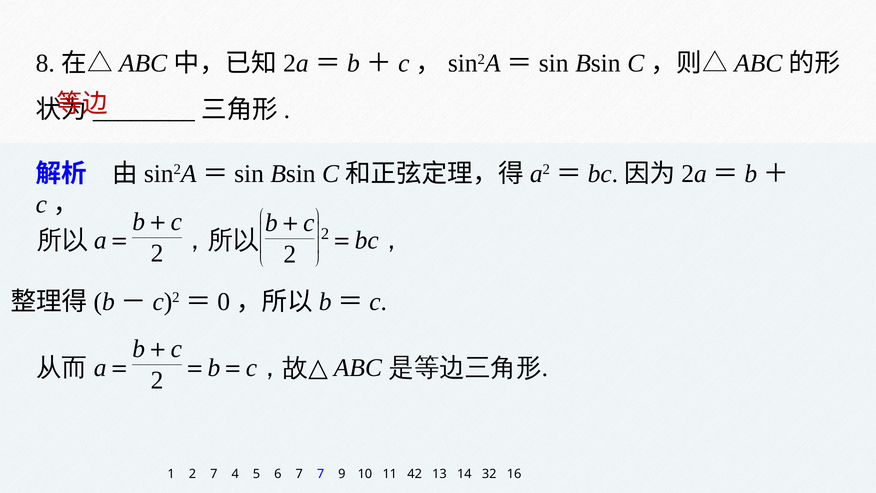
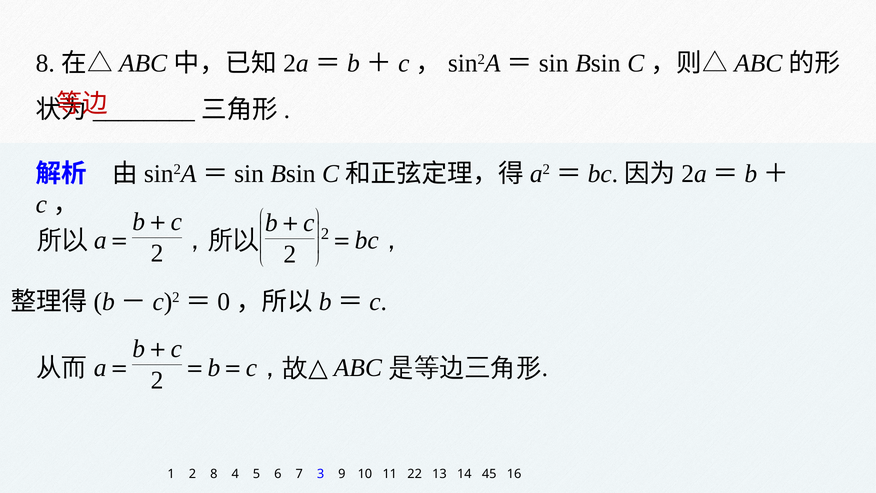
2 7: 7 -> 8
7 7: 7 -> 3
42: 42 -> 22
32: 32 -> 45
